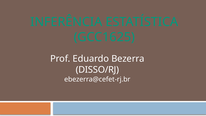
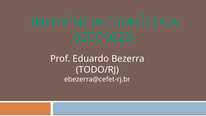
DISSO/RJ: DISSO/RJ -> TODO/RJ
